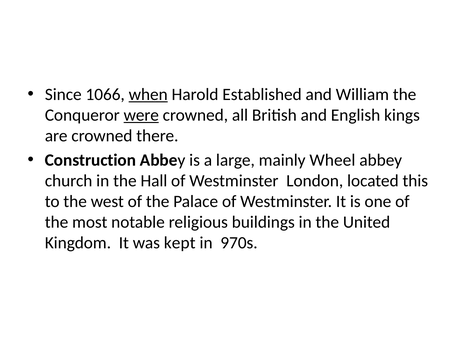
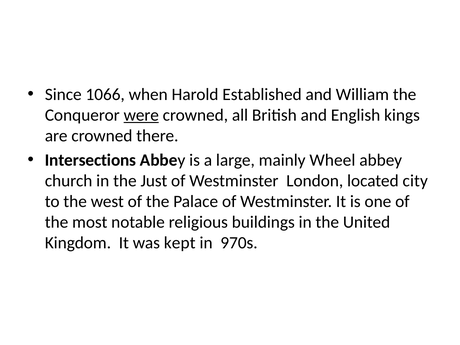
when underline: present -> none
Construction: Construction -> Intersections
Hall: Hall -> Just
this: this -> city
